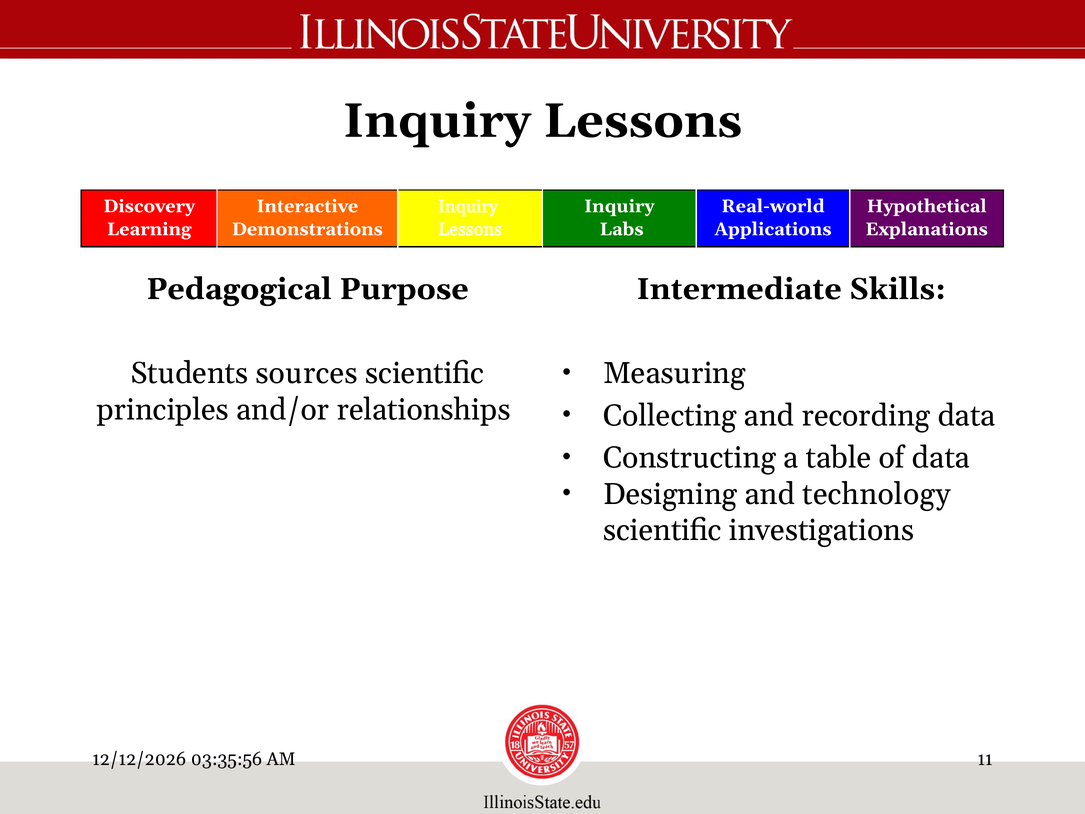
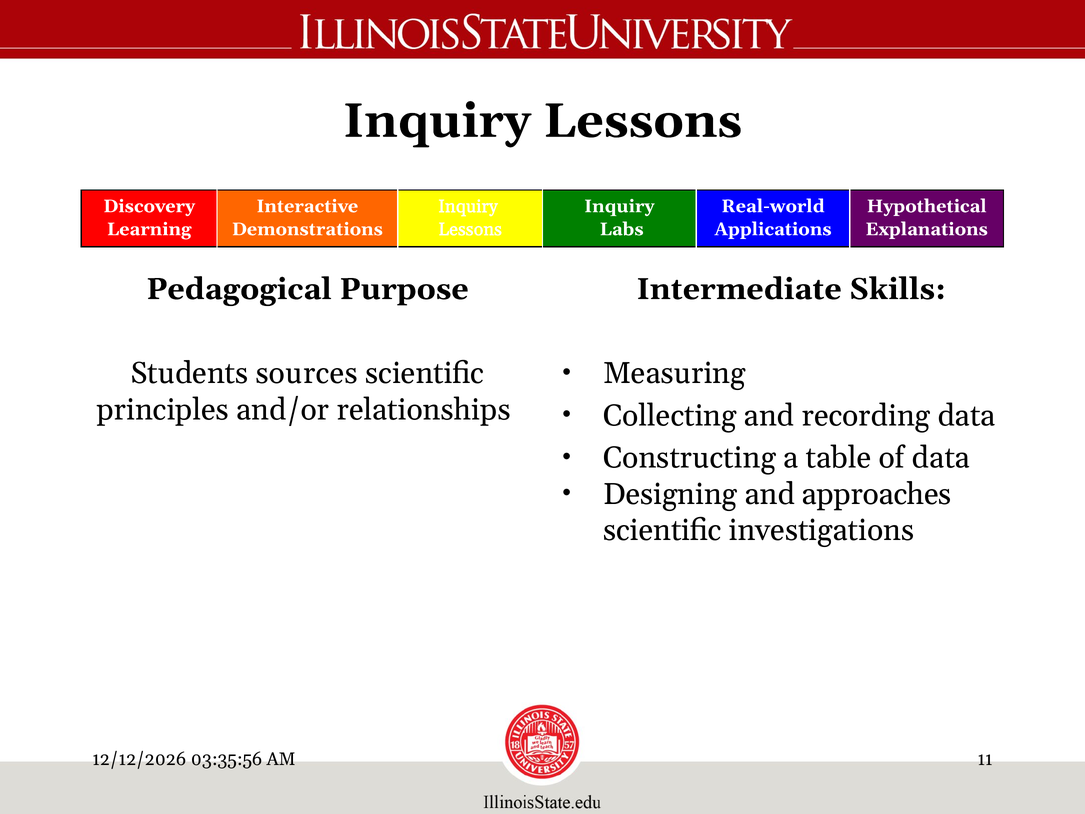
technology: technology -> approaches
